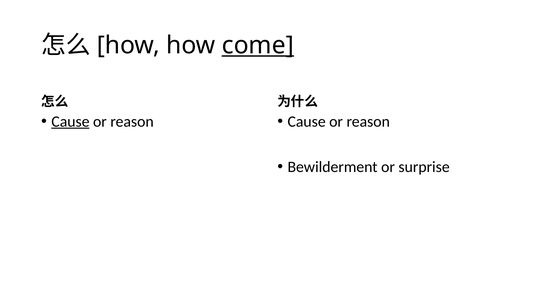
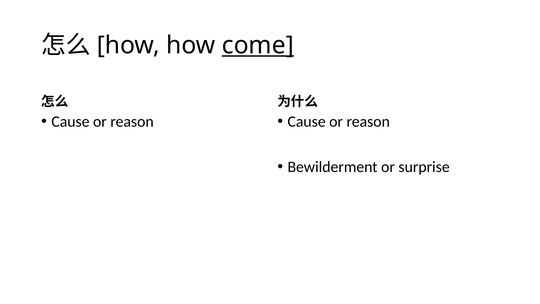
Cause at (70, 121) underline: present -> none
